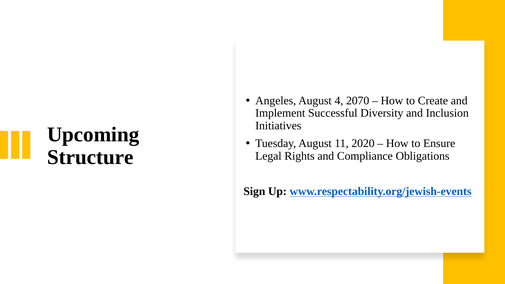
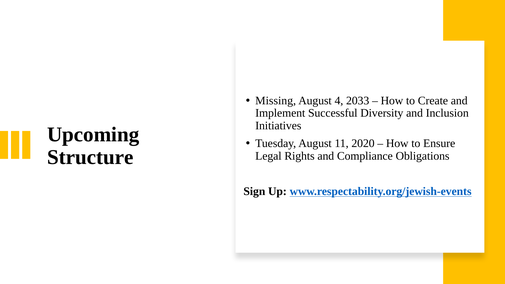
Angeles: Angeles -> Missing
2070: 2070 -> 2033
